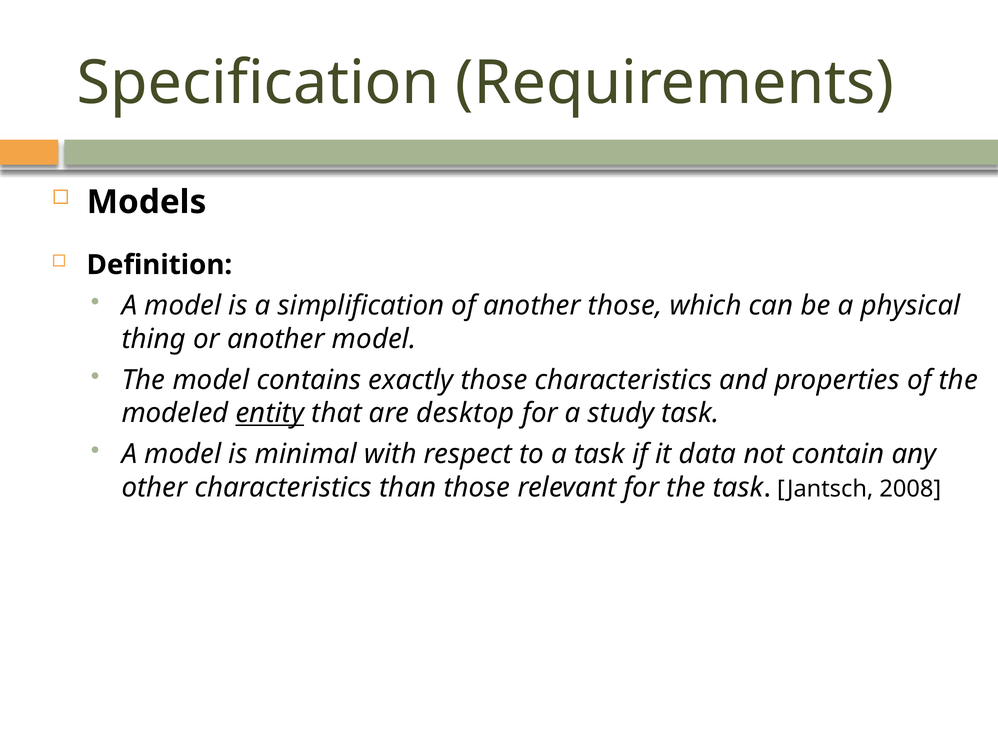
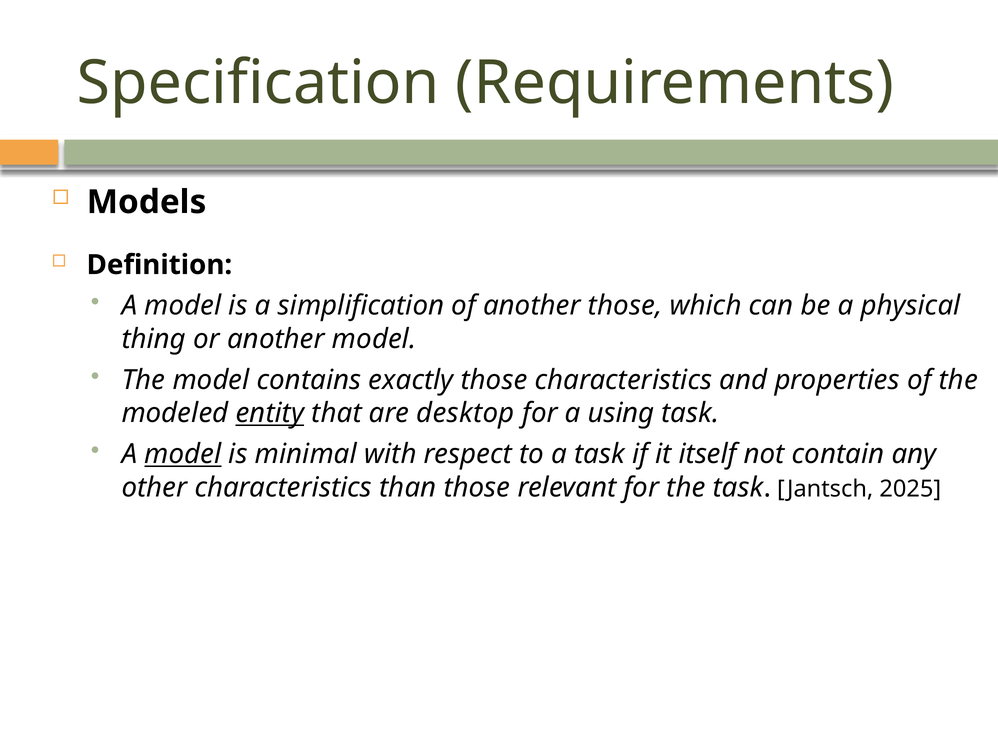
study: study -> using
model at (183, 454) underline: none -> present
data: data -> itself
2008: 2008 -> 2025
